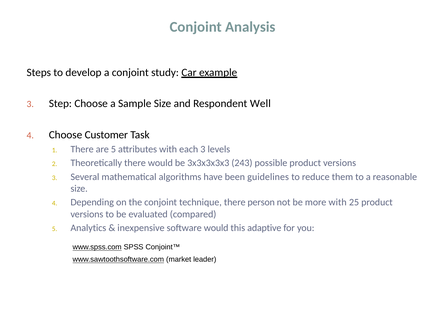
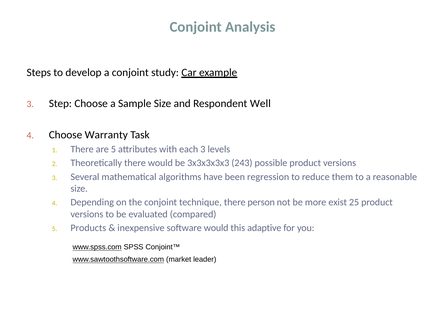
Customer: Customer -> Warranty
guidelines: guidelines -> regression
more with: with -> exist
Analytics: Analytics -> Products
